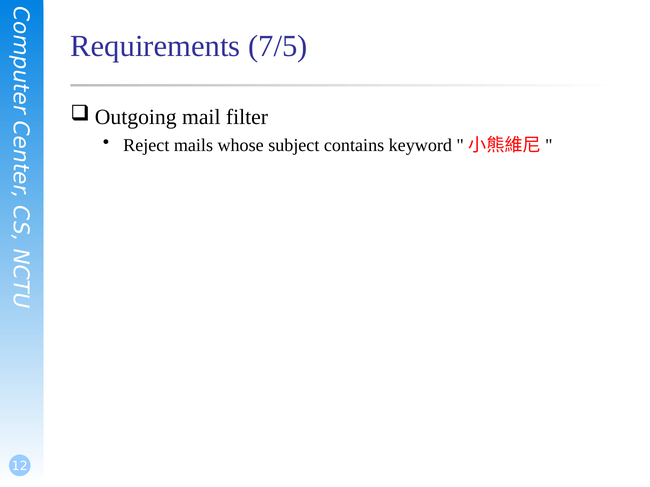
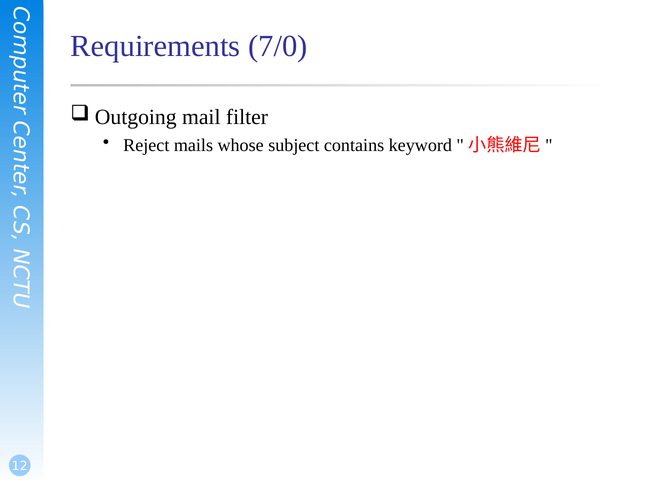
7/5: 7/5 -> 7/0
